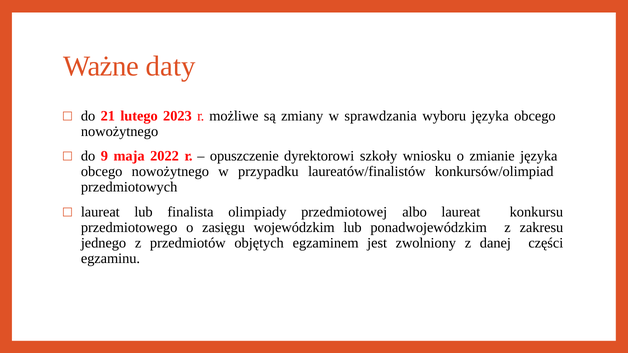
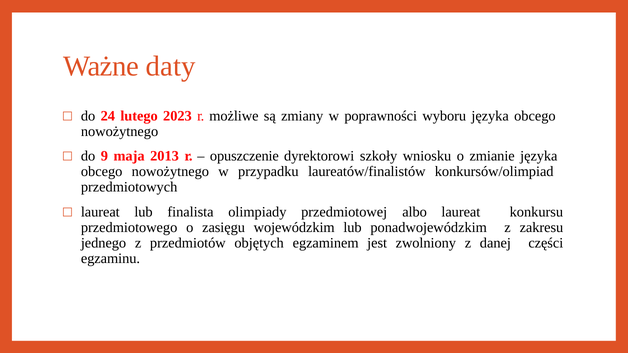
21: 21 -> 24
sprawdzania: sprawdzania -> poprawności
2022: 2022 -> 2013
